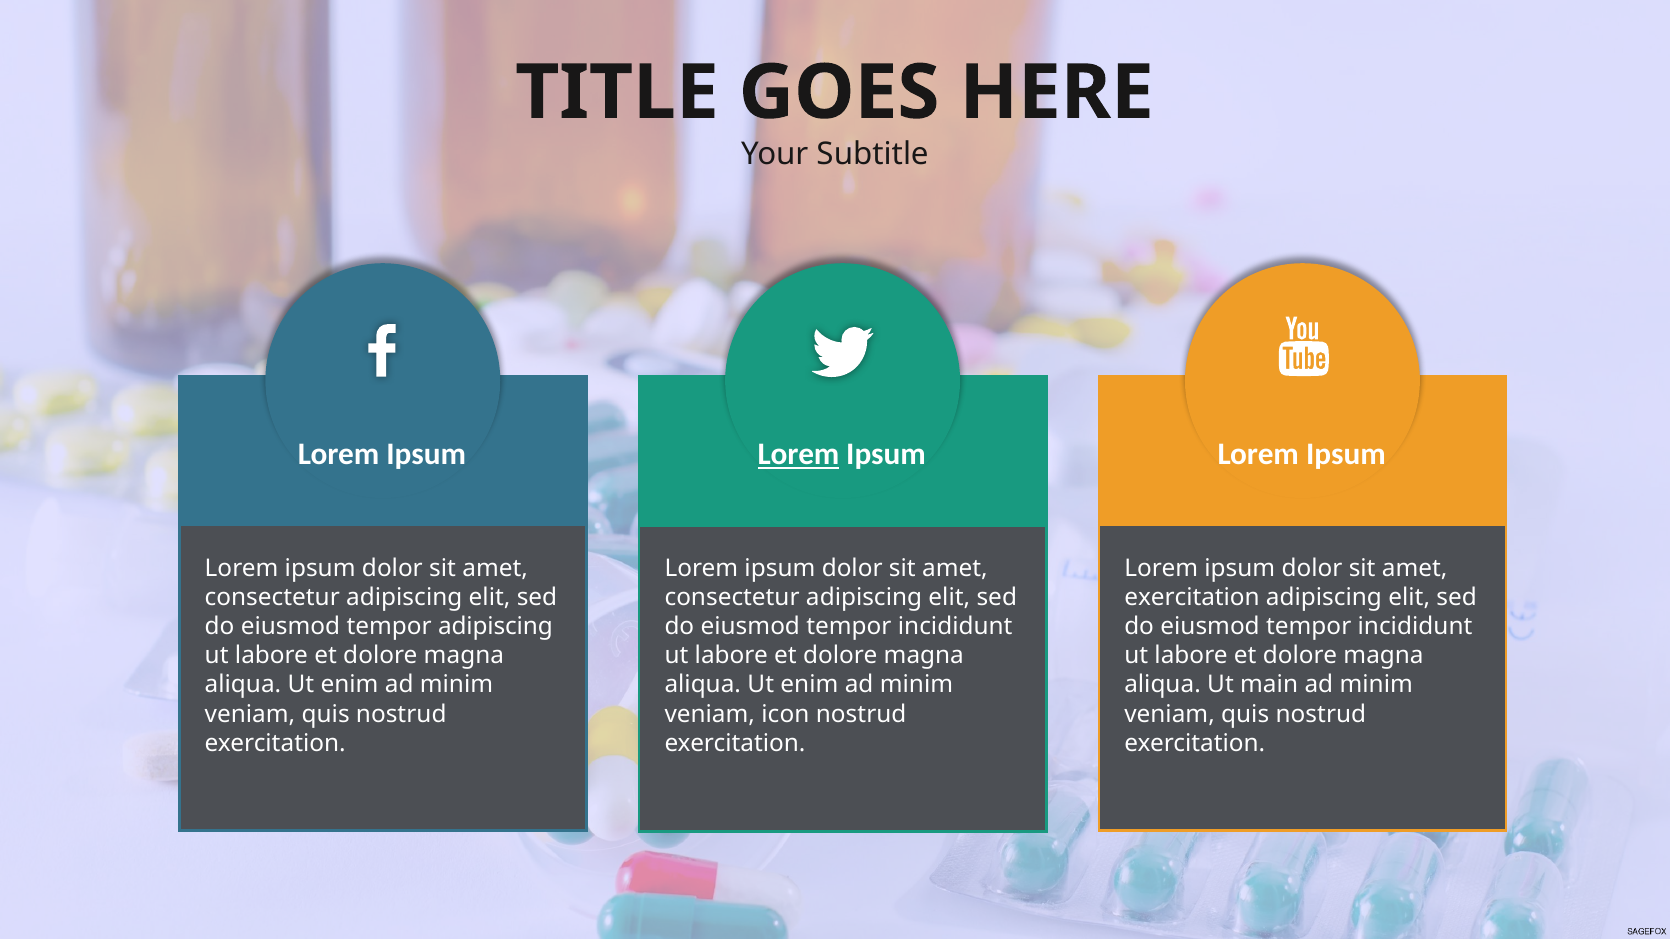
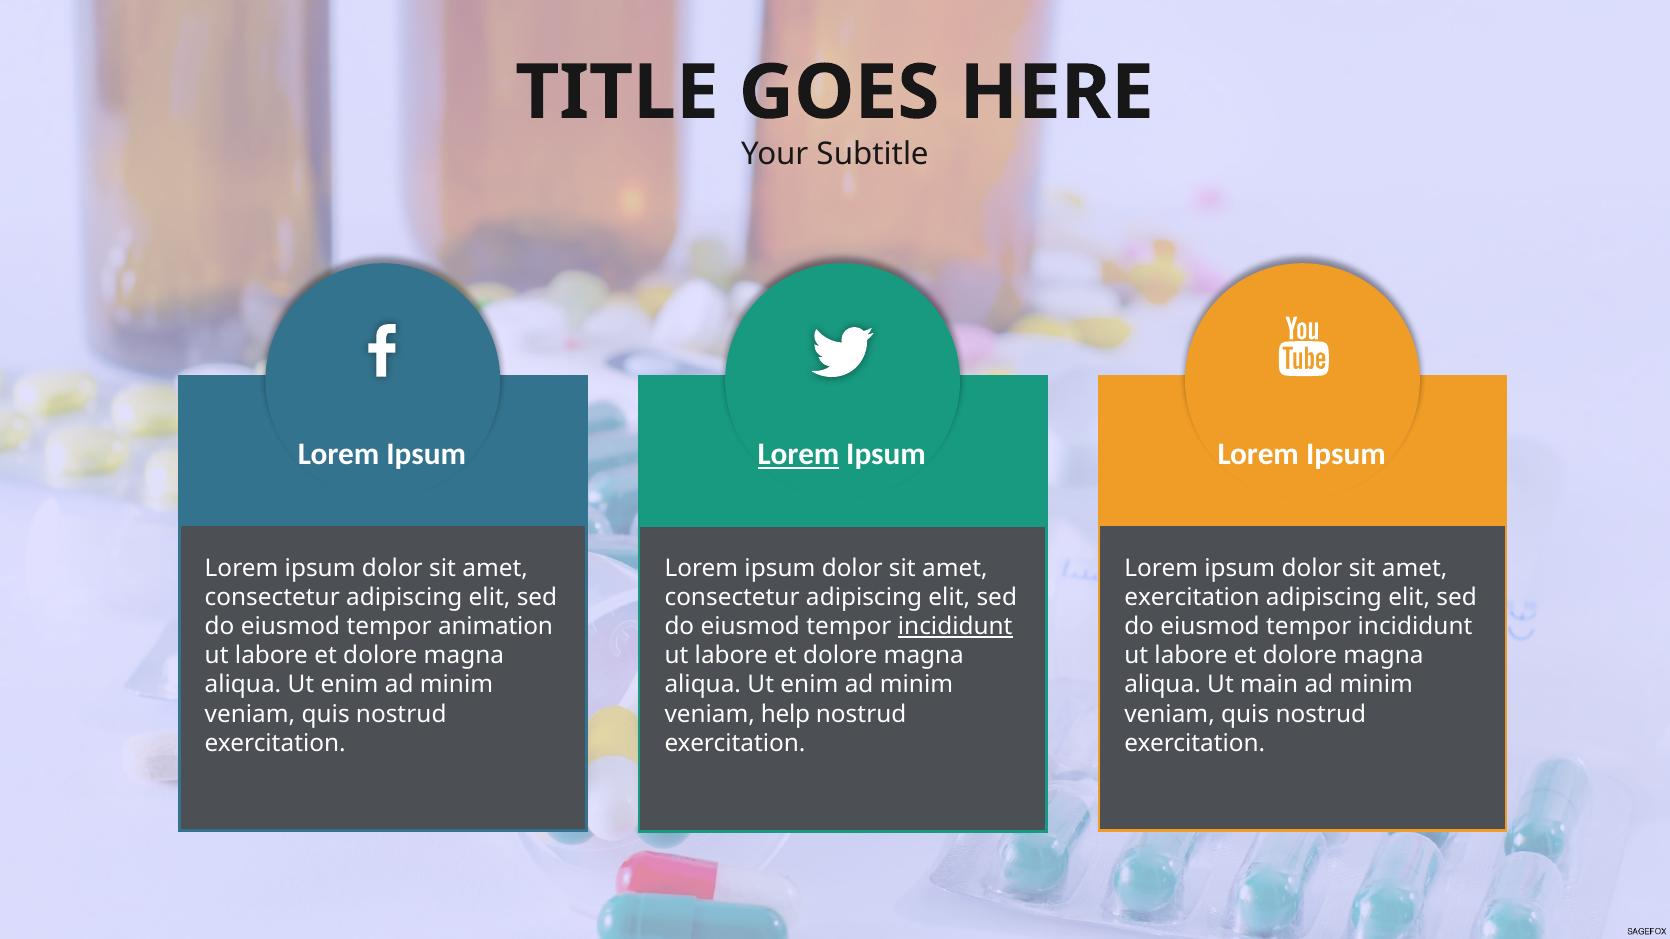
tempor adipiscing: adipiscing -> animation
incididunt at (955, 627) underline: none -> present
icon: icon -> help
